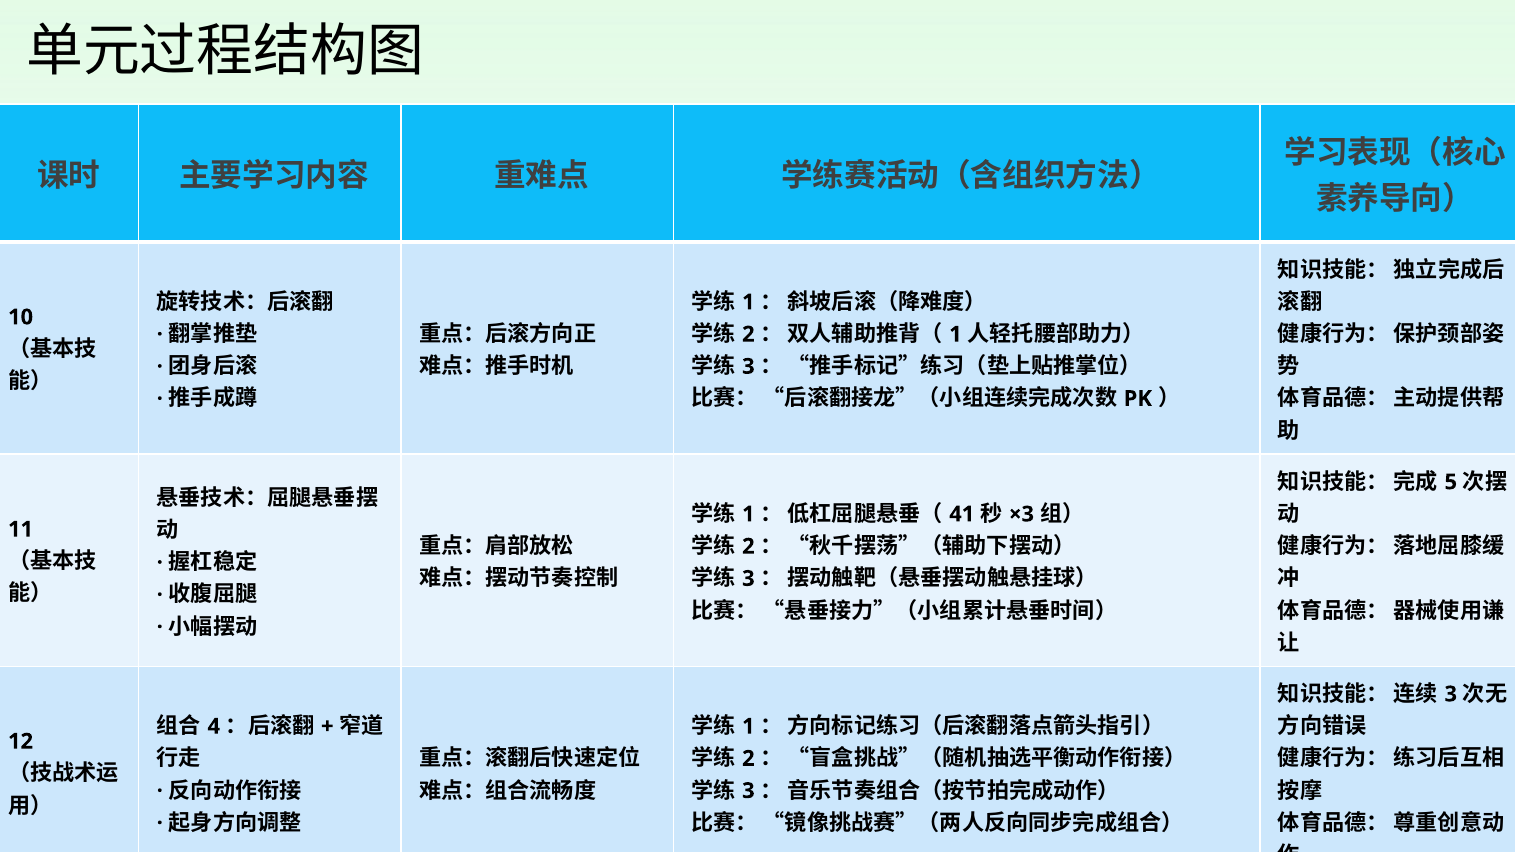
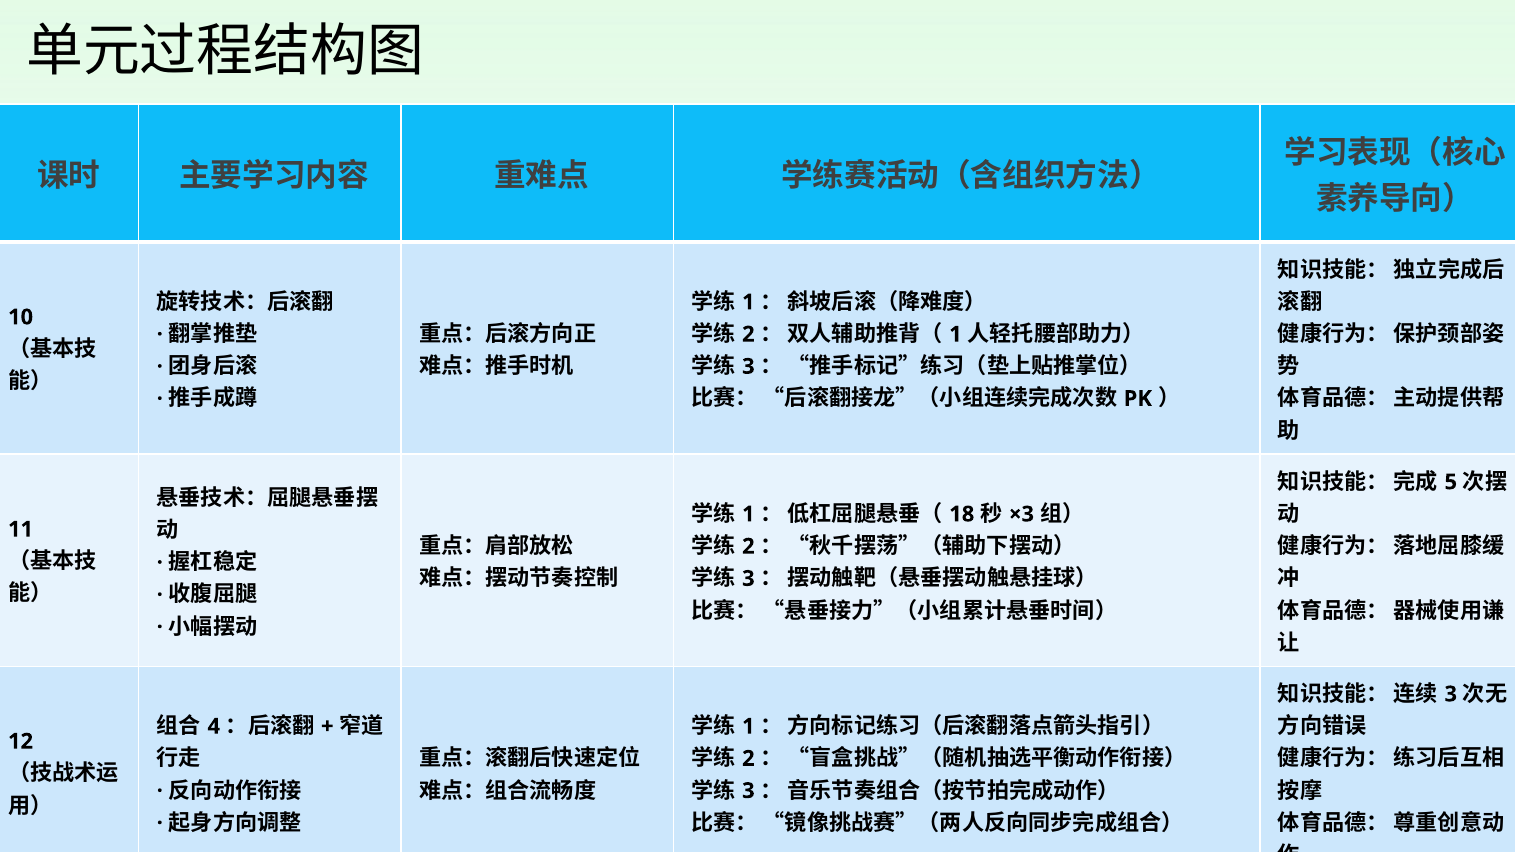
41: 41 -> 18
